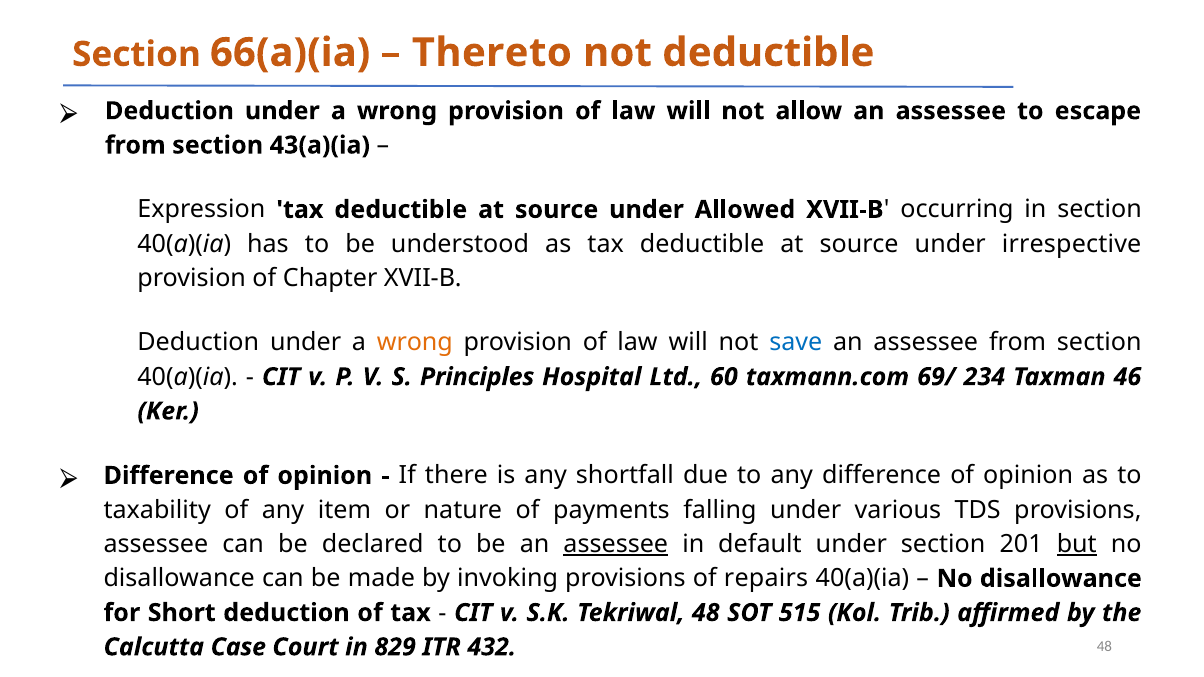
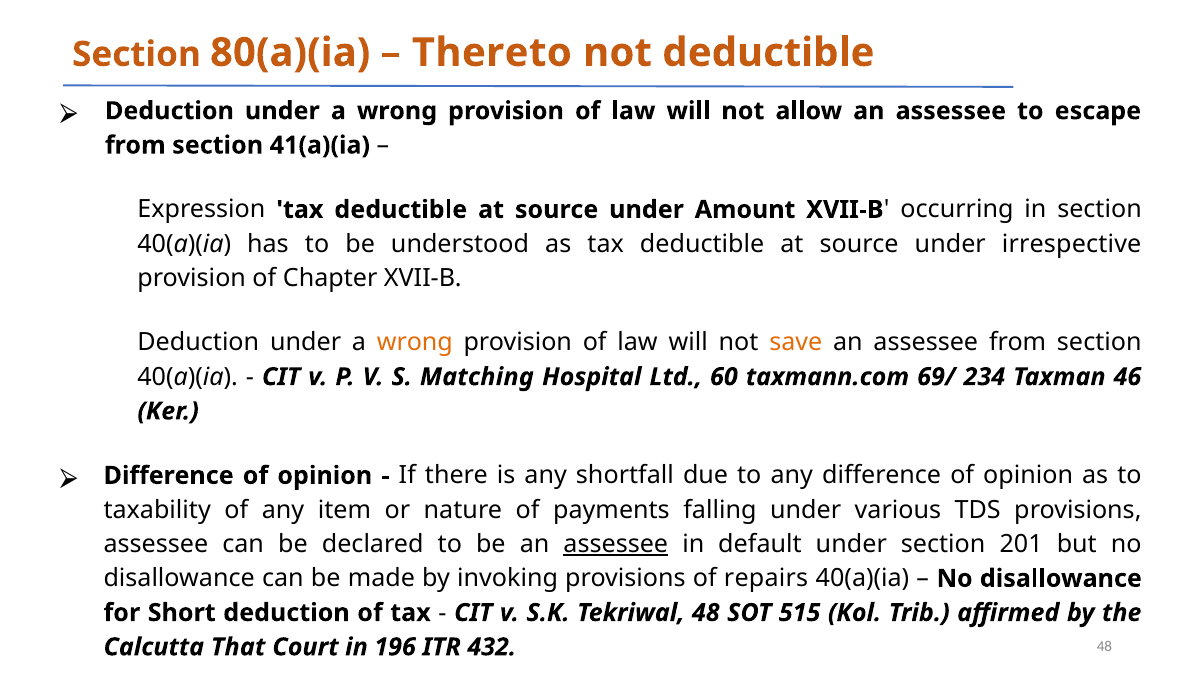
66(a)(ia: 66(a)(ia -> 80(a)(ia
43(a)(ia: 43(a)(ia -> 41(a)(ia
Allowed: Allowed -> Amount
save colour: blue -> orange
Principles: Principles -> Matching
but underline: present -> none
Case: Case -> That
829: 829 -> 196
